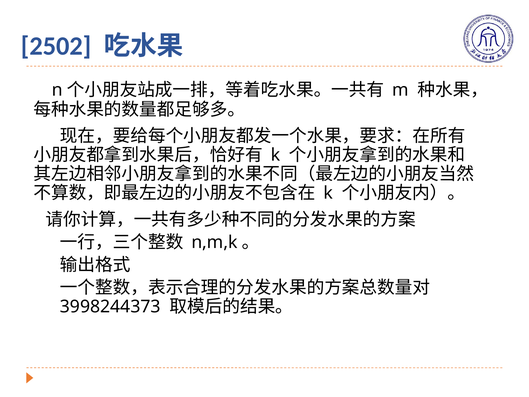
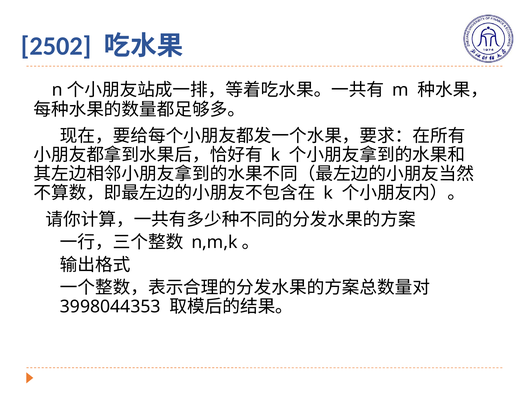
3998244373: 3998244373 -> 3998044353
